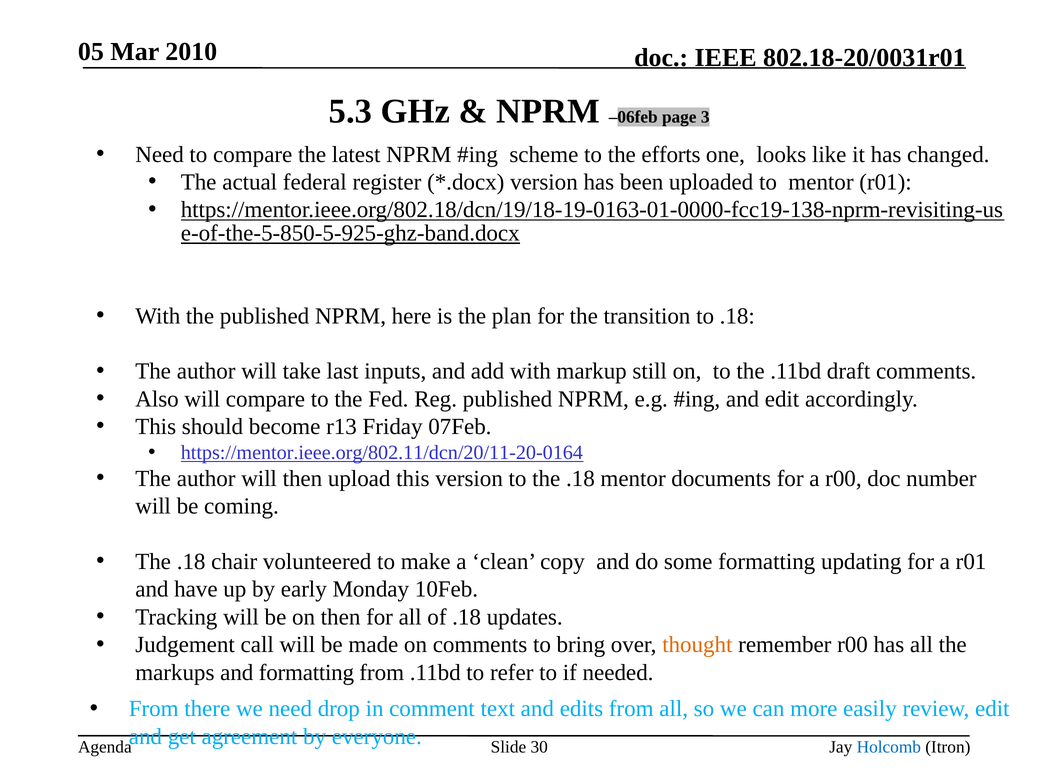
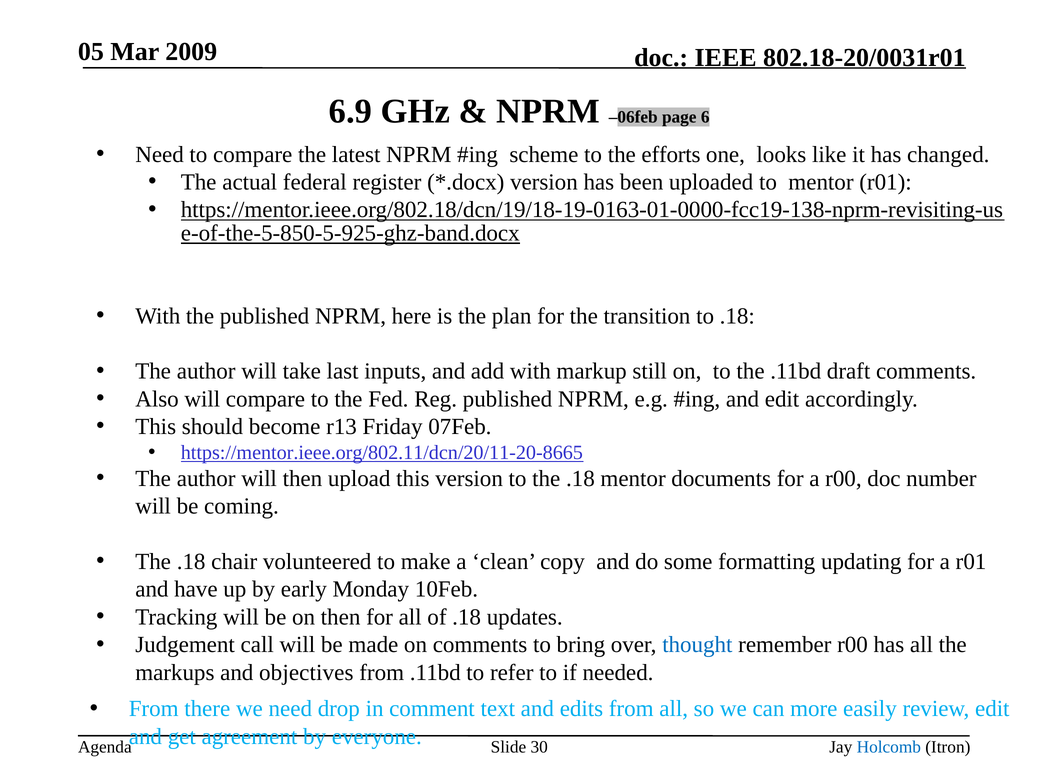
2010: 2010 -> 2009
5.3: 5.3 -> 6.9
3: 3 -> 6
https://mentor.ieee.org/802.11/dcn/20/11-20-0164: https://mentor.ieee.org/802.11/dcn/20/11-20-0164 -> https://mentor.ieee.org/802.11/dcn/20/11-20-8665
thought colour: orange -> blue
and formatting: formatting -> objectives
